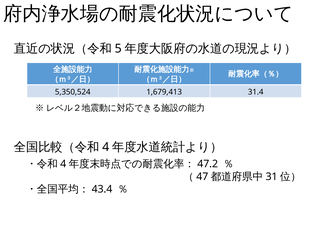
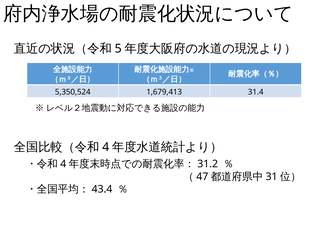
47.2: 47.2 -> 31.2
